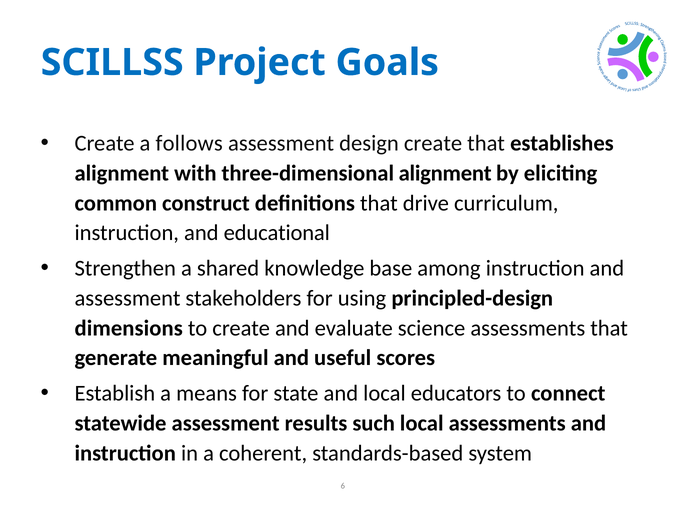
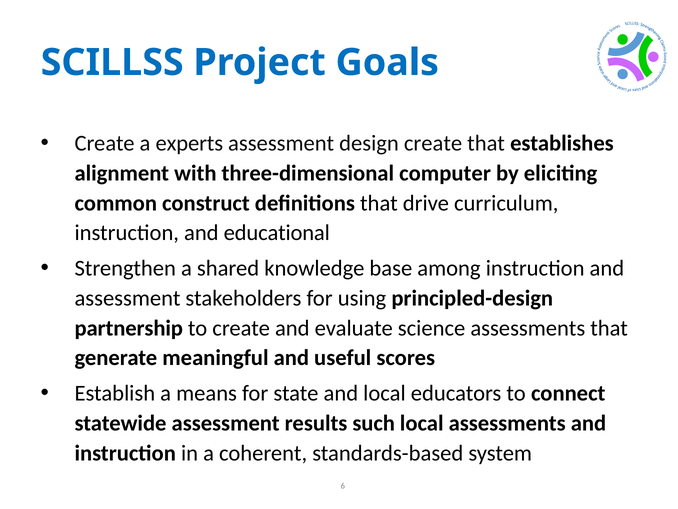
follows: follows -> experts
three-dimensional alignment: alignment -> computer
dimensions: dimensions -> partnership
